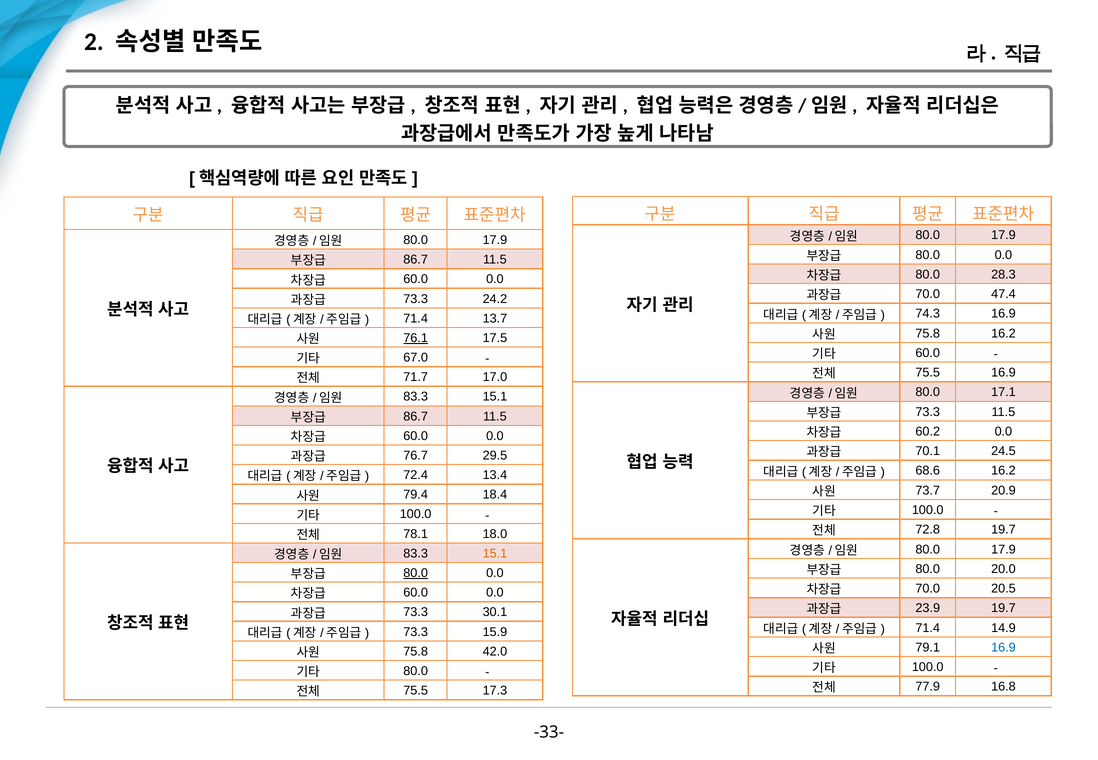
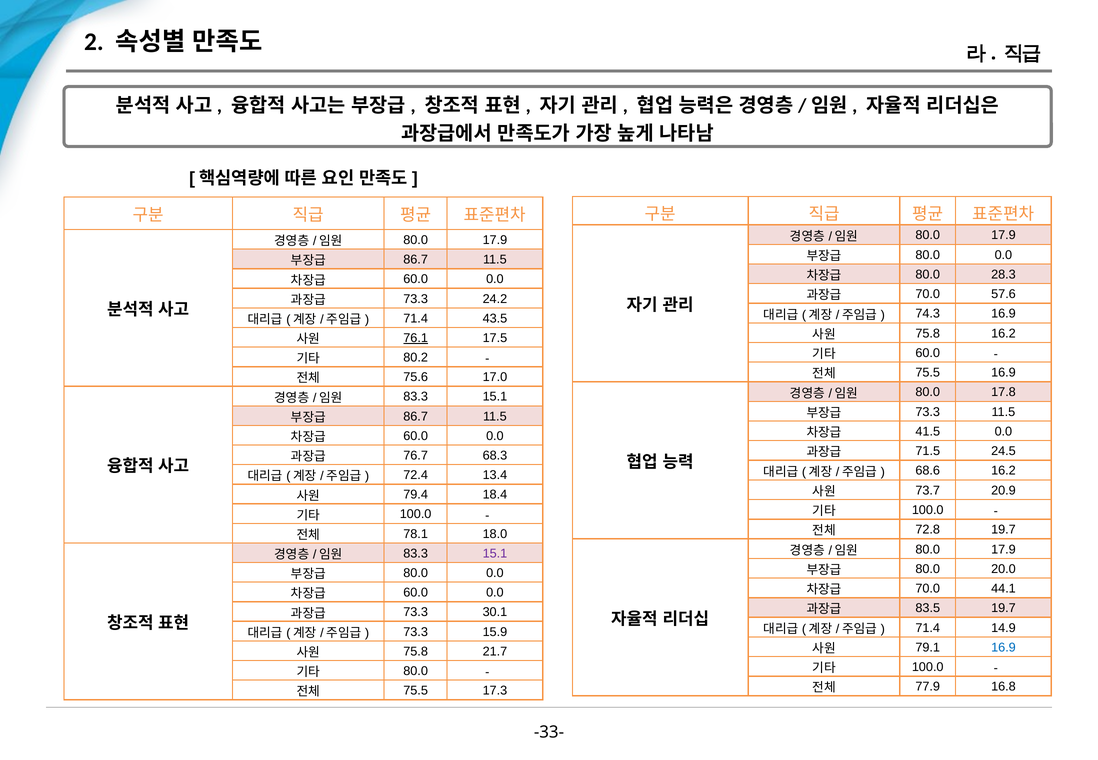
47.4: 47.4 -> 57.6
13.7: 13.7 -> 43.5
67.0: 67.0 -> 80.2
71.7: 71.7 -> 75.6
17.1: 17.1 -> 17.8
60.2: 60.2 -> 41.5
70.1: 70.1 -> 71.5
29.5: 29.5 -> 68.3
15.1 at (495, 554) colour: orange -> purple
80.0 at (416, 573) underline: present -> none
20.5: 20.5 -> 44.1
23.9: 23.9 -> 83.5
42.0: 42.0 -> 21.7
